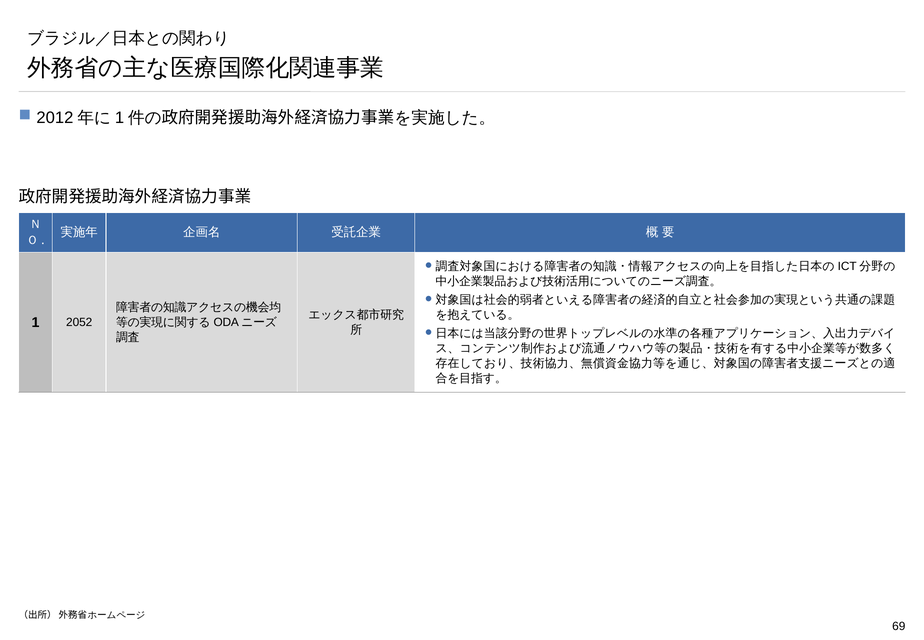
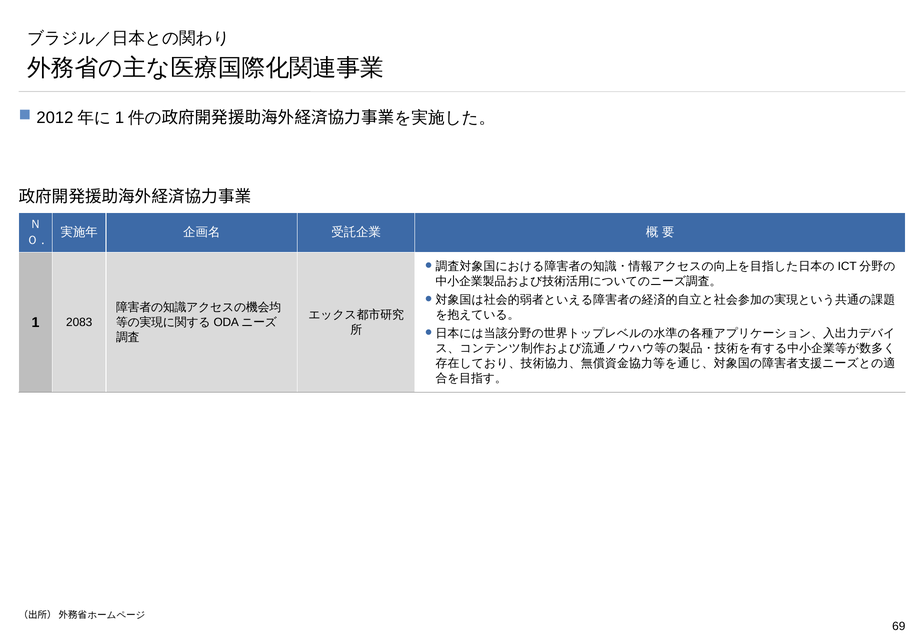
2052: 2052 -> 2083
